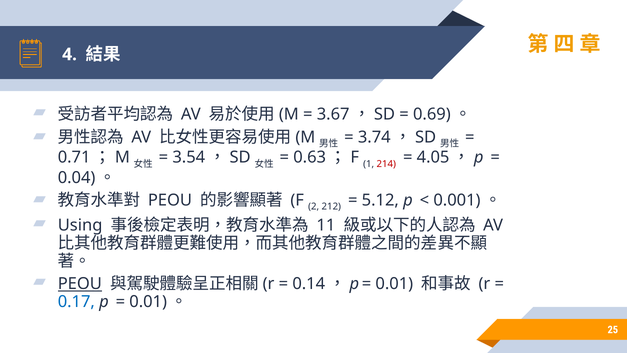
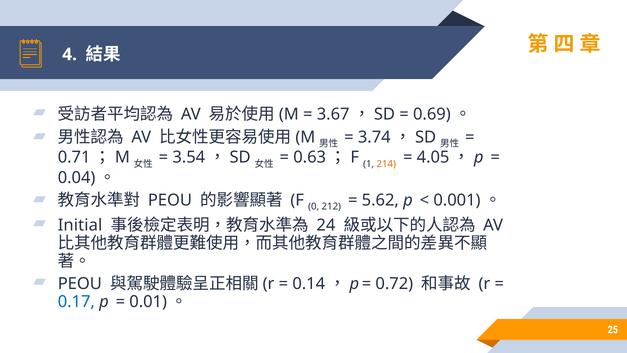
214 colour: red -> orange
2: 2 -> 0
5.12: 5.12 -> 5.62
Using: Using -> Initial
11: 11 -> 24
PEOU at (80, 284) underline: present -> none
0.01 at (394, 284): 0.01 -> 0.72
